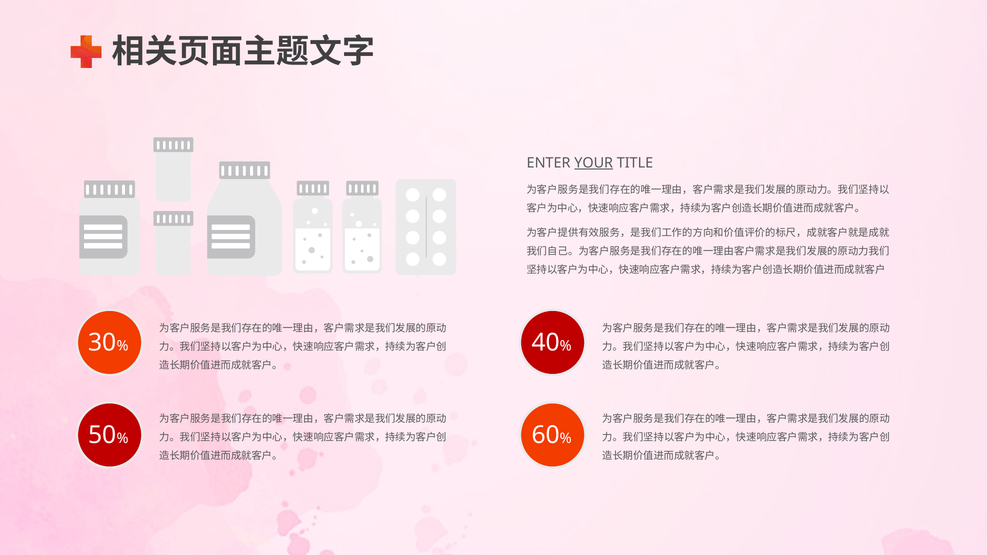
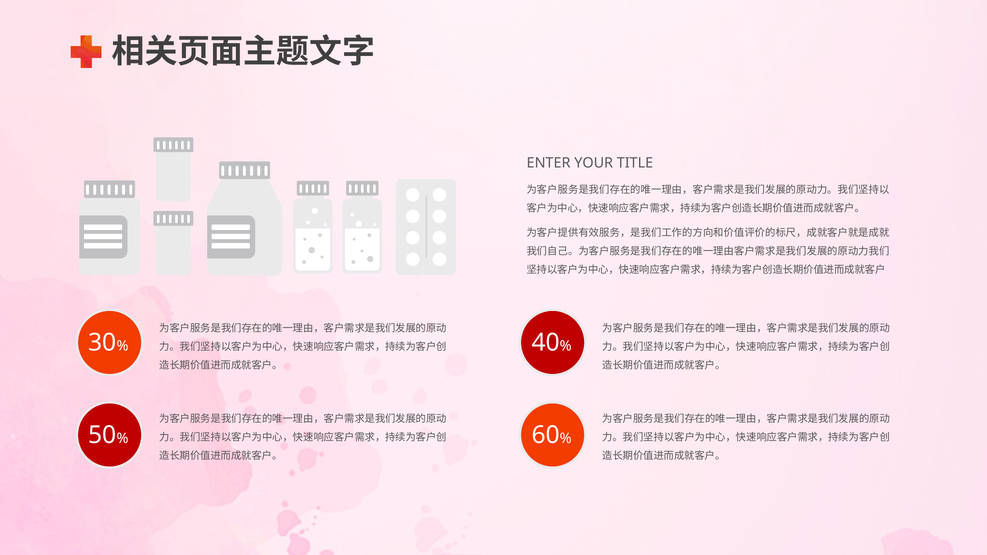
YOUR underline: present -> none
